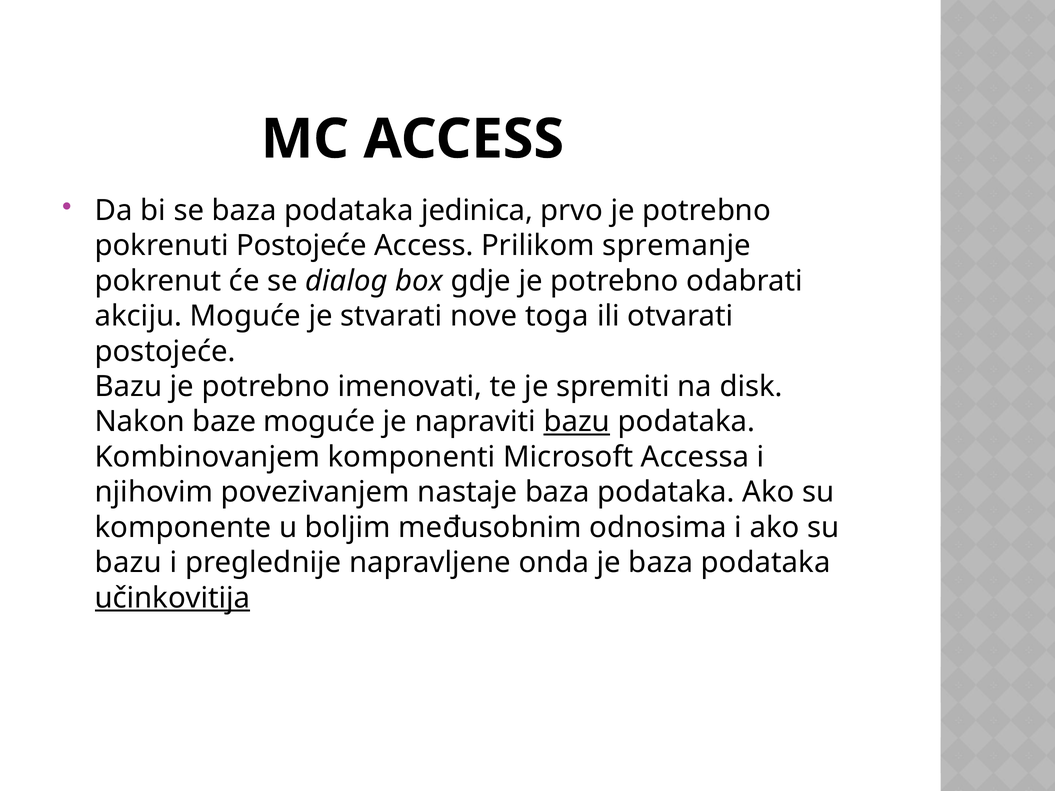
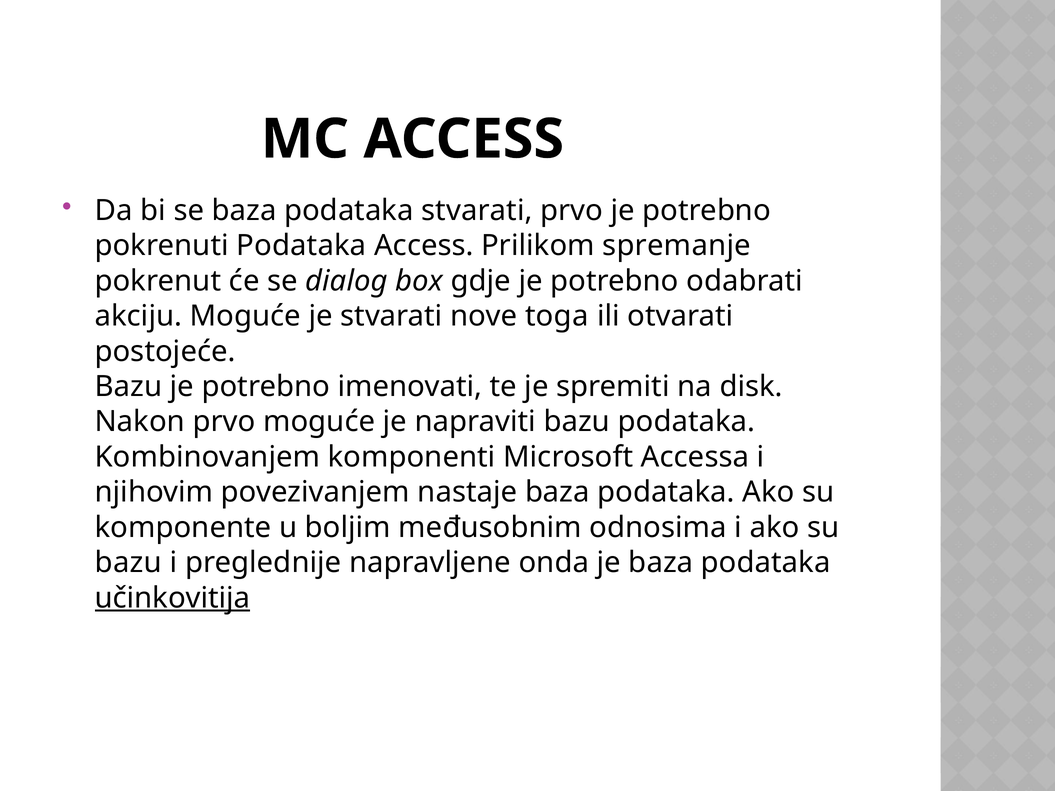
podataka jedinica: jedinica -> stvarati
pokrenuti Postojeće: Postojeće -> Podataka
Nakon baze: baze -> prvo
bazu at (577, 422) underline: present -> none
